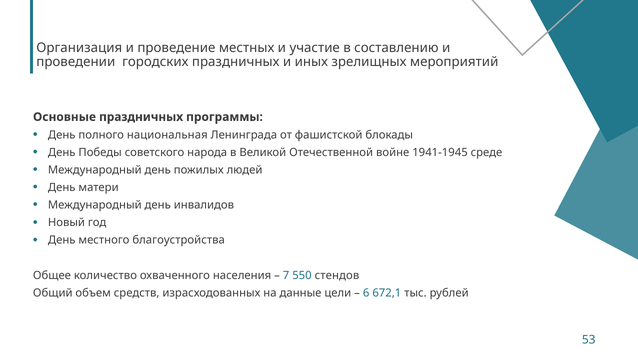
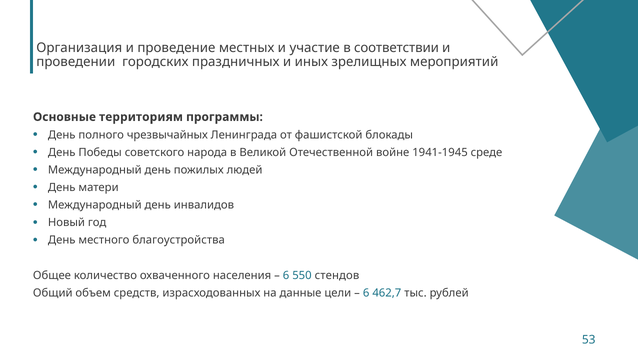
составлению: составлению -> соответствии
Основные праздничных: праздничных -> территориям
национальная: национальная -> чрезвычайных
7 at (286, 275): 7 -> 6
672,1: 672,1 -> 462,7
